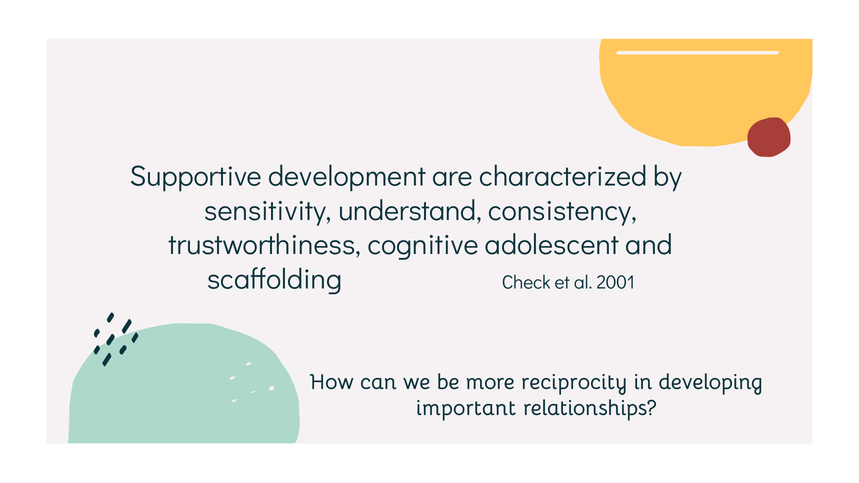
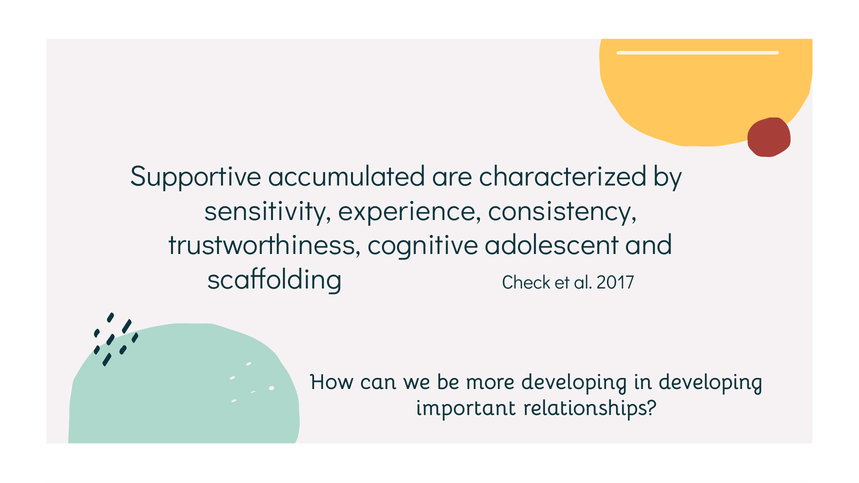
development: development -> accumulated
understand: understand -> experience
2001: 2001 -> 2017
more reciprocity: reciprocity -> developing
